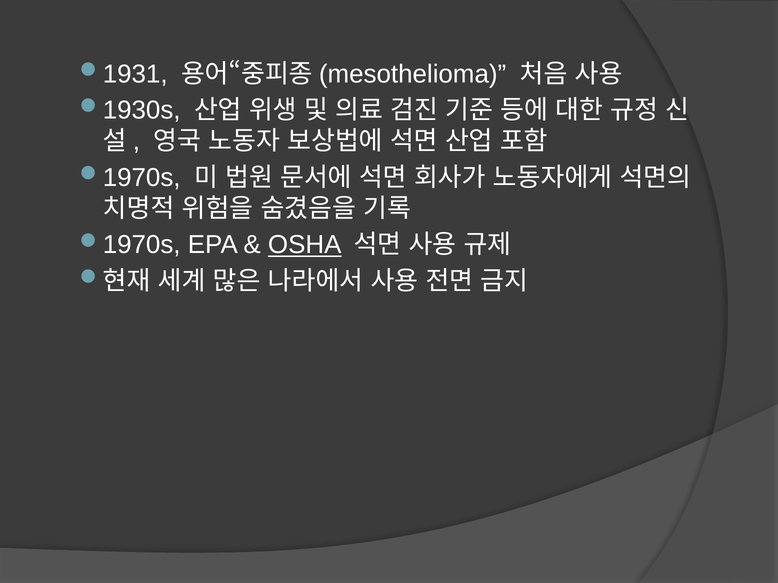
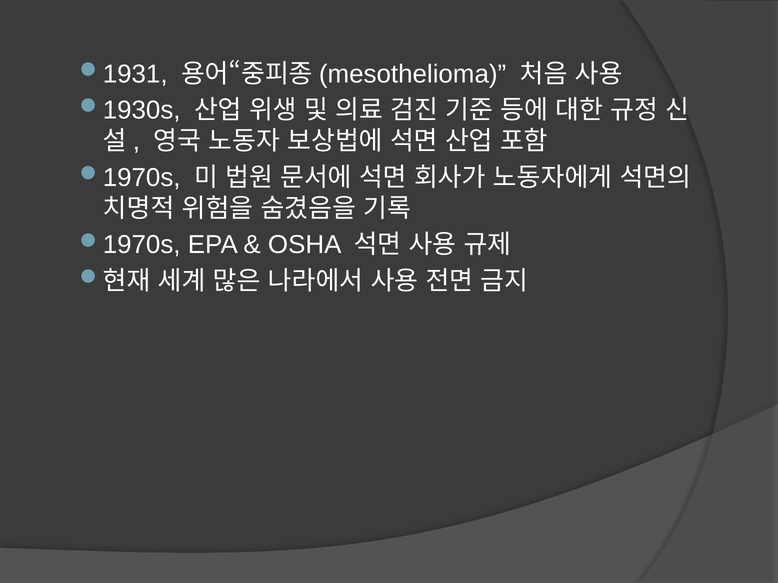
OSHA underline: present -> none
